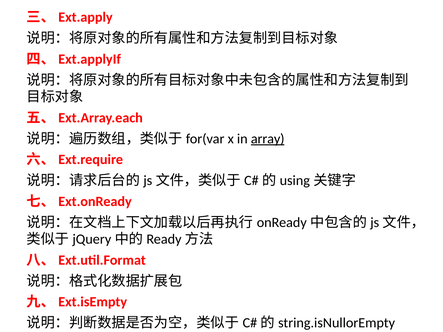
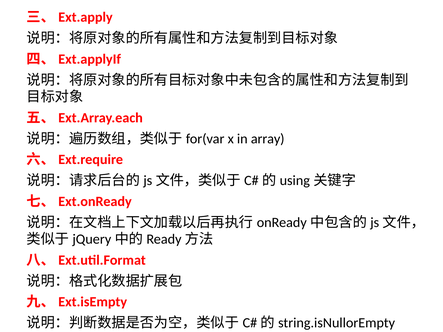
array underline: present -> none
